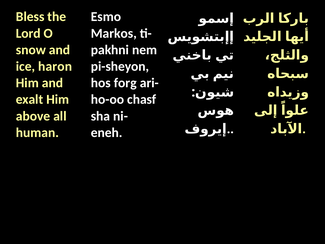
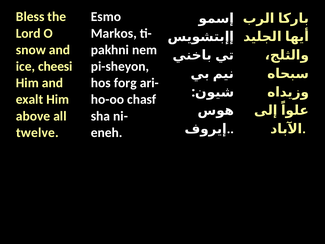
haron: haron -> cheesi
human: human -> twelve
